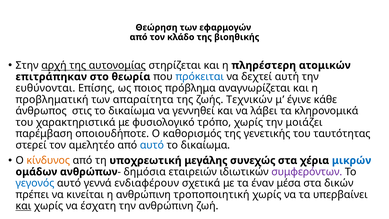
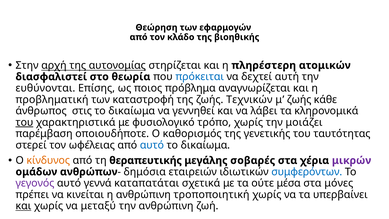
επιτράπηκαν: επιτράπηκαν -> διασφαλιστεί
απαραίτητα: απαραίτητα -> καταστροφή
μ έγινε: έγινε -> ζωής
του at (24, 122) underline: none -> present
αμελητέο: αμελητέο -> ωφέλειας
υποχρεωτική: υποχρεωτική -> θεραπευτικής
συνεχώς: συνεχώς -> σοβαρές
μικρών colour: blue -> purple
συμφερόντων colour: purple -> blue
γεγονός colour: blue -> purple
ενδιαφέρουν: ενδιαφέρουν -> καταπατάται
έναν: έναν -> ούτε
δικών: δικών -> μόνες
έσχατη: έσχατη -> μεταξύ
